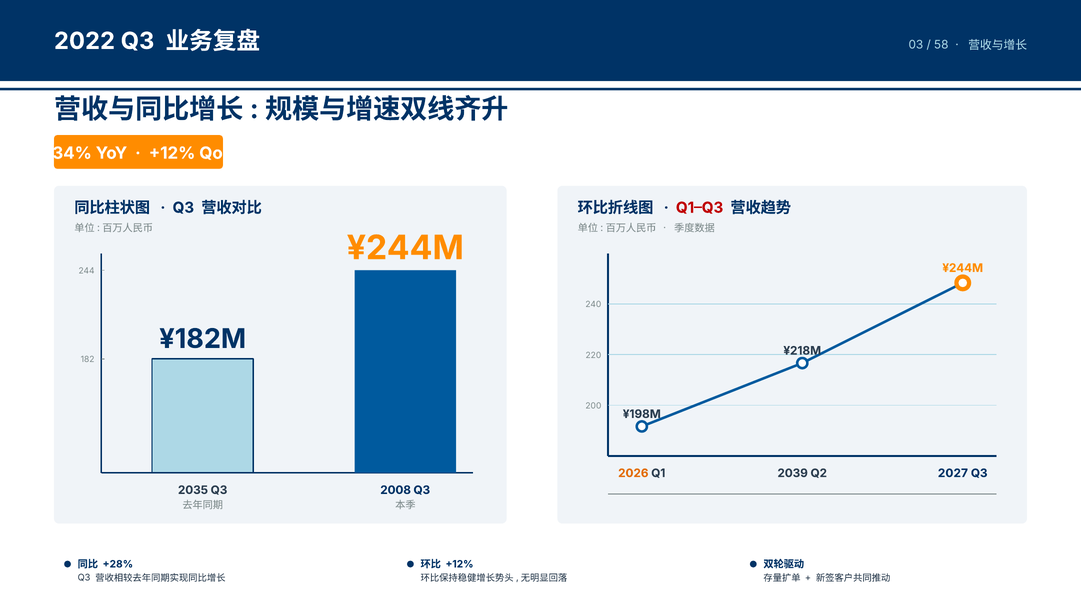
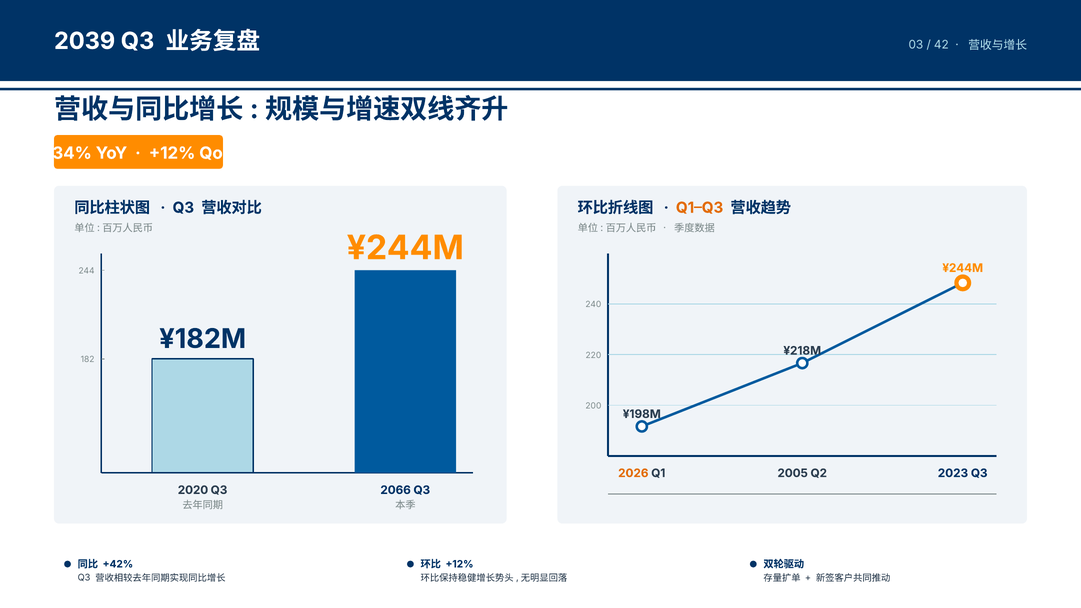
2022: 2022 -> 2039
58: 58 -> 42
Q1–Q3 colour: red -> orange
2039: 2039 -> 2005
2027: 2027 -> 2023
2035: 2035 -> 2020
2008: 2008 -> 2066
+28%: +28% -> +42%
